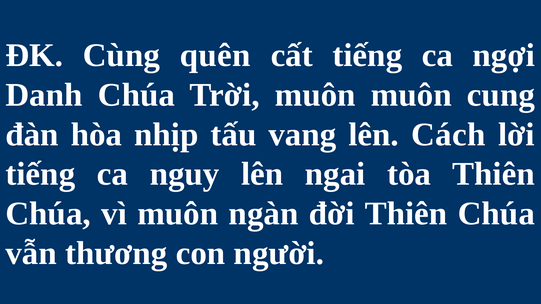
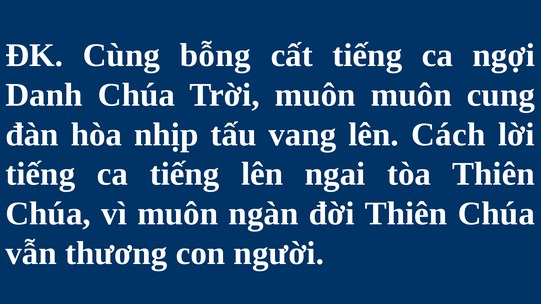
quên: quên -> bỗng
ca nguy: nguy -> tiếng
